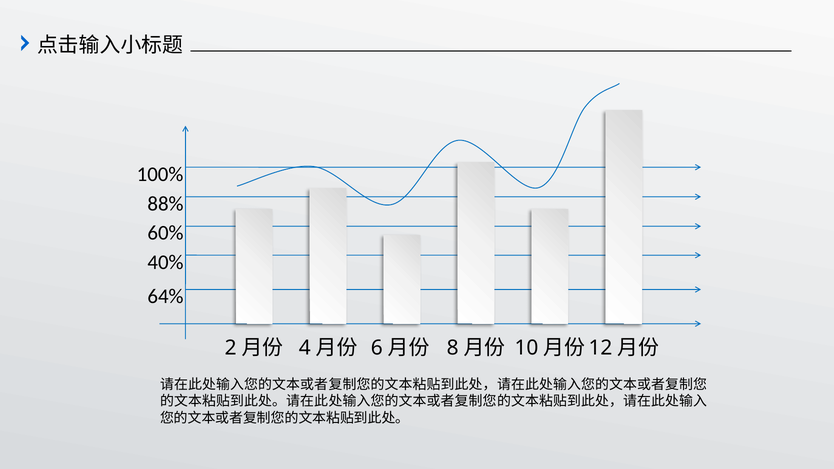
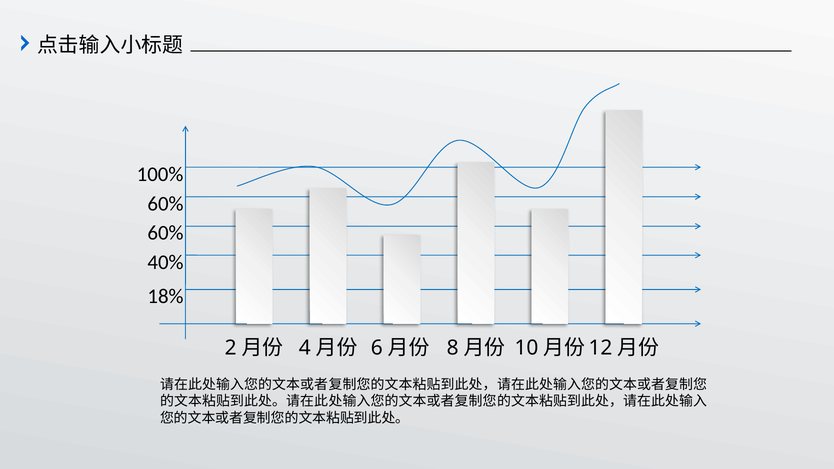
88% at (165, 204): 88% -> 60%
64%: 64% -> 18%
